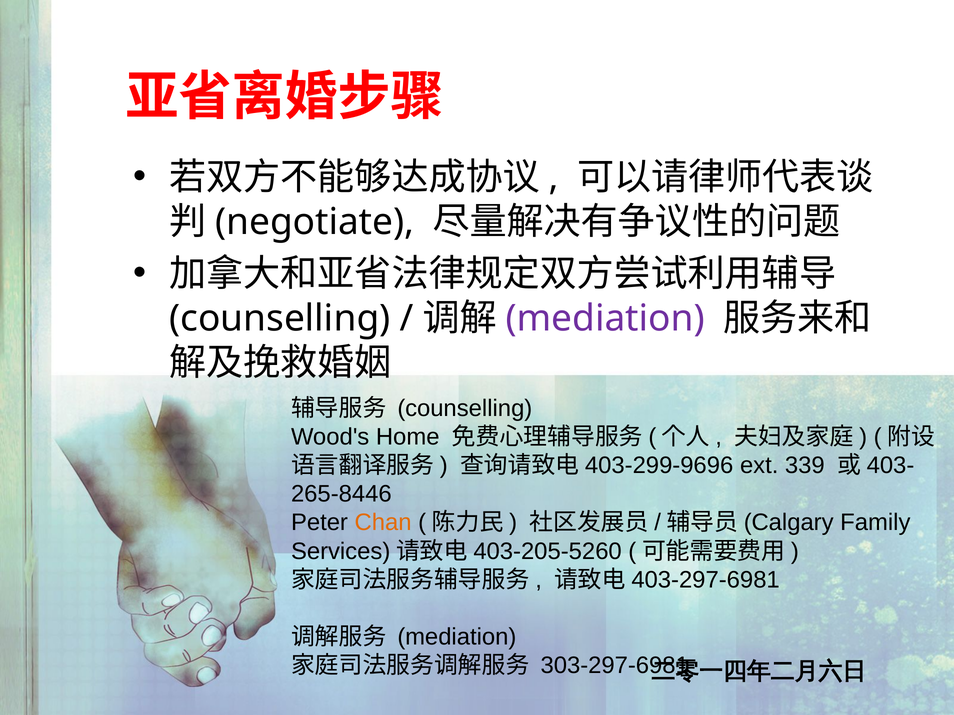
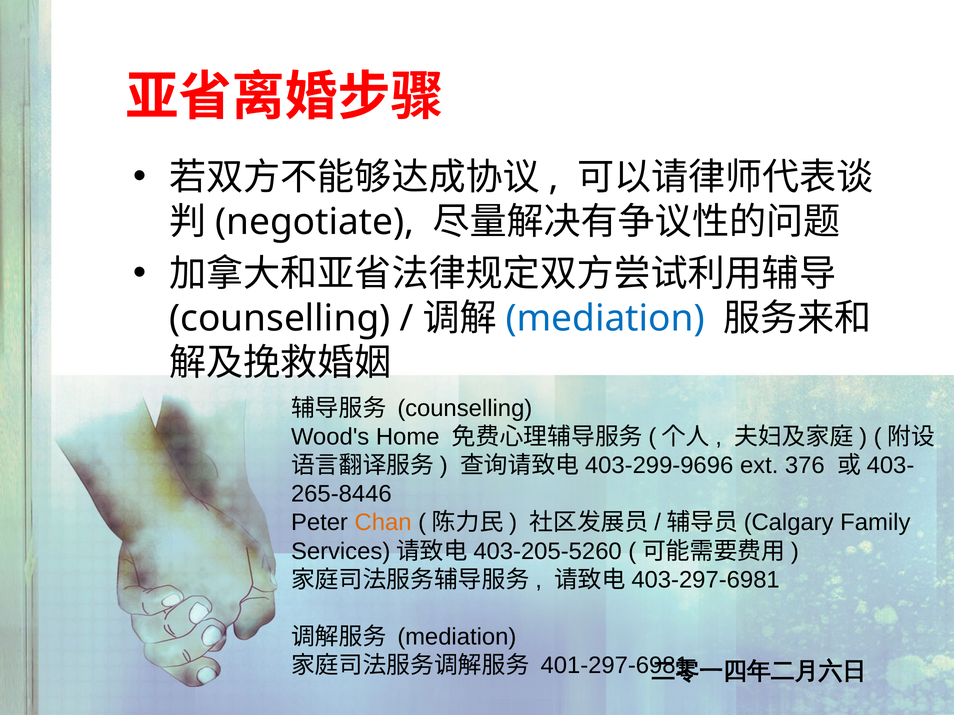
mediation at (605, 319) colour: purple -> blue
339: 339 -> 376
303-297-6981: 303-297-6981 -> 401-297-6981
